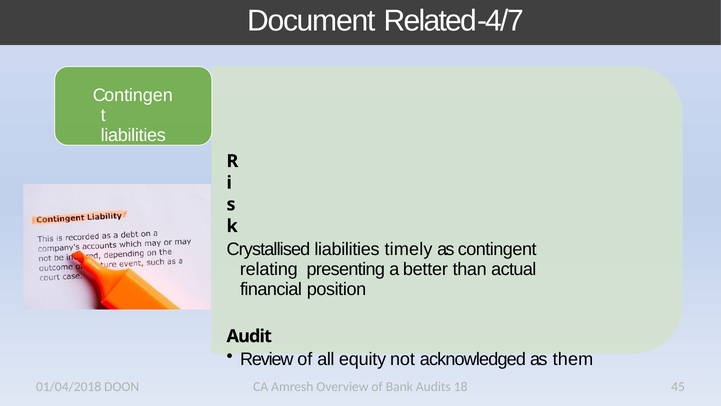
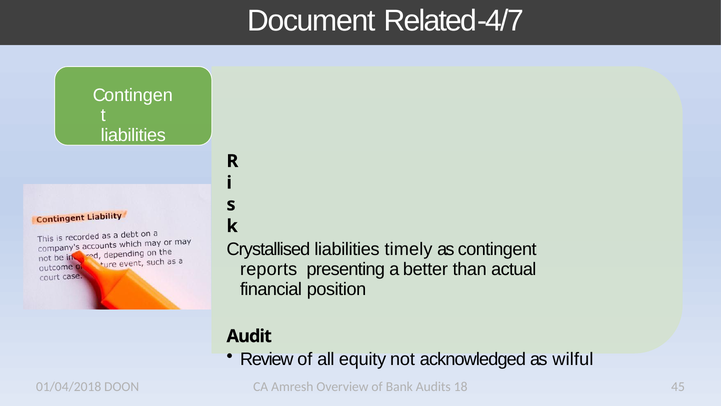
relating: relating -> reports
them: them -> wilful
